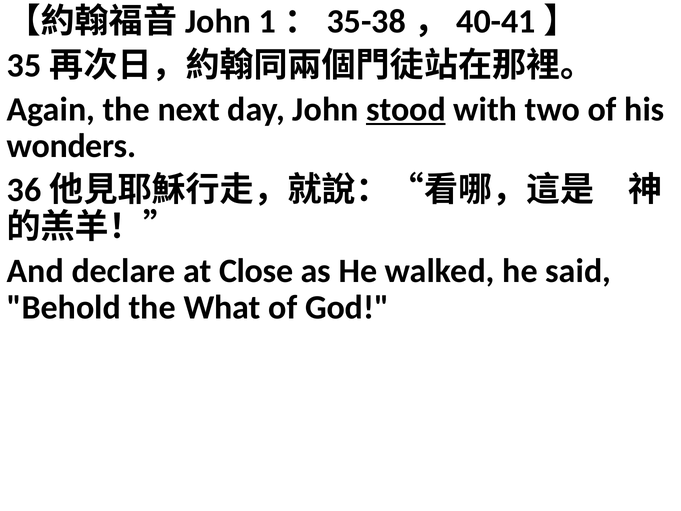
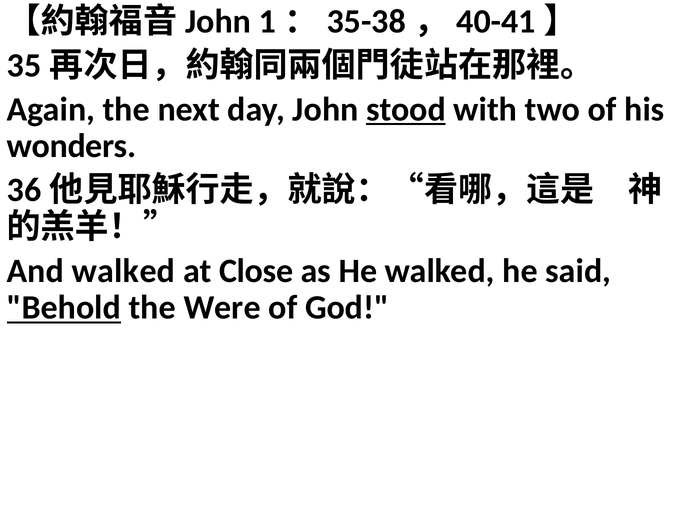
And declare: declare -> walked
Behold underline: none -> present
What: What -> Were
